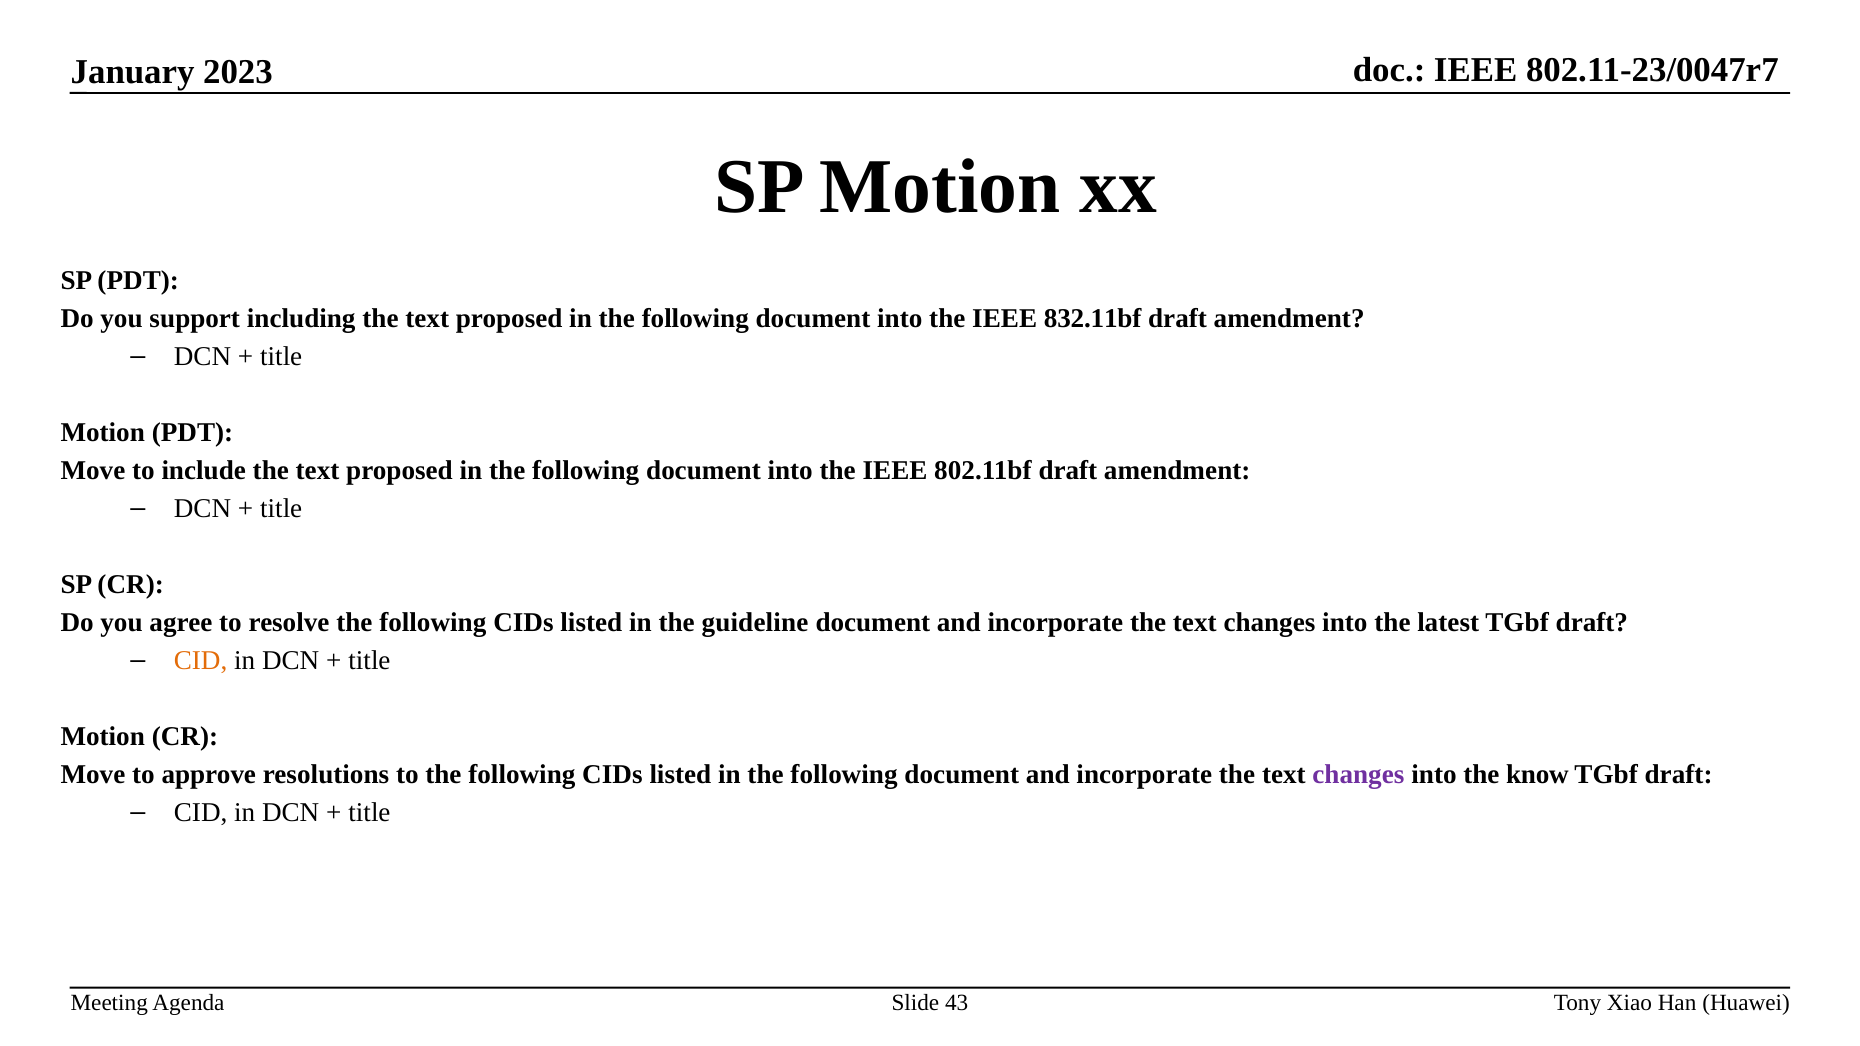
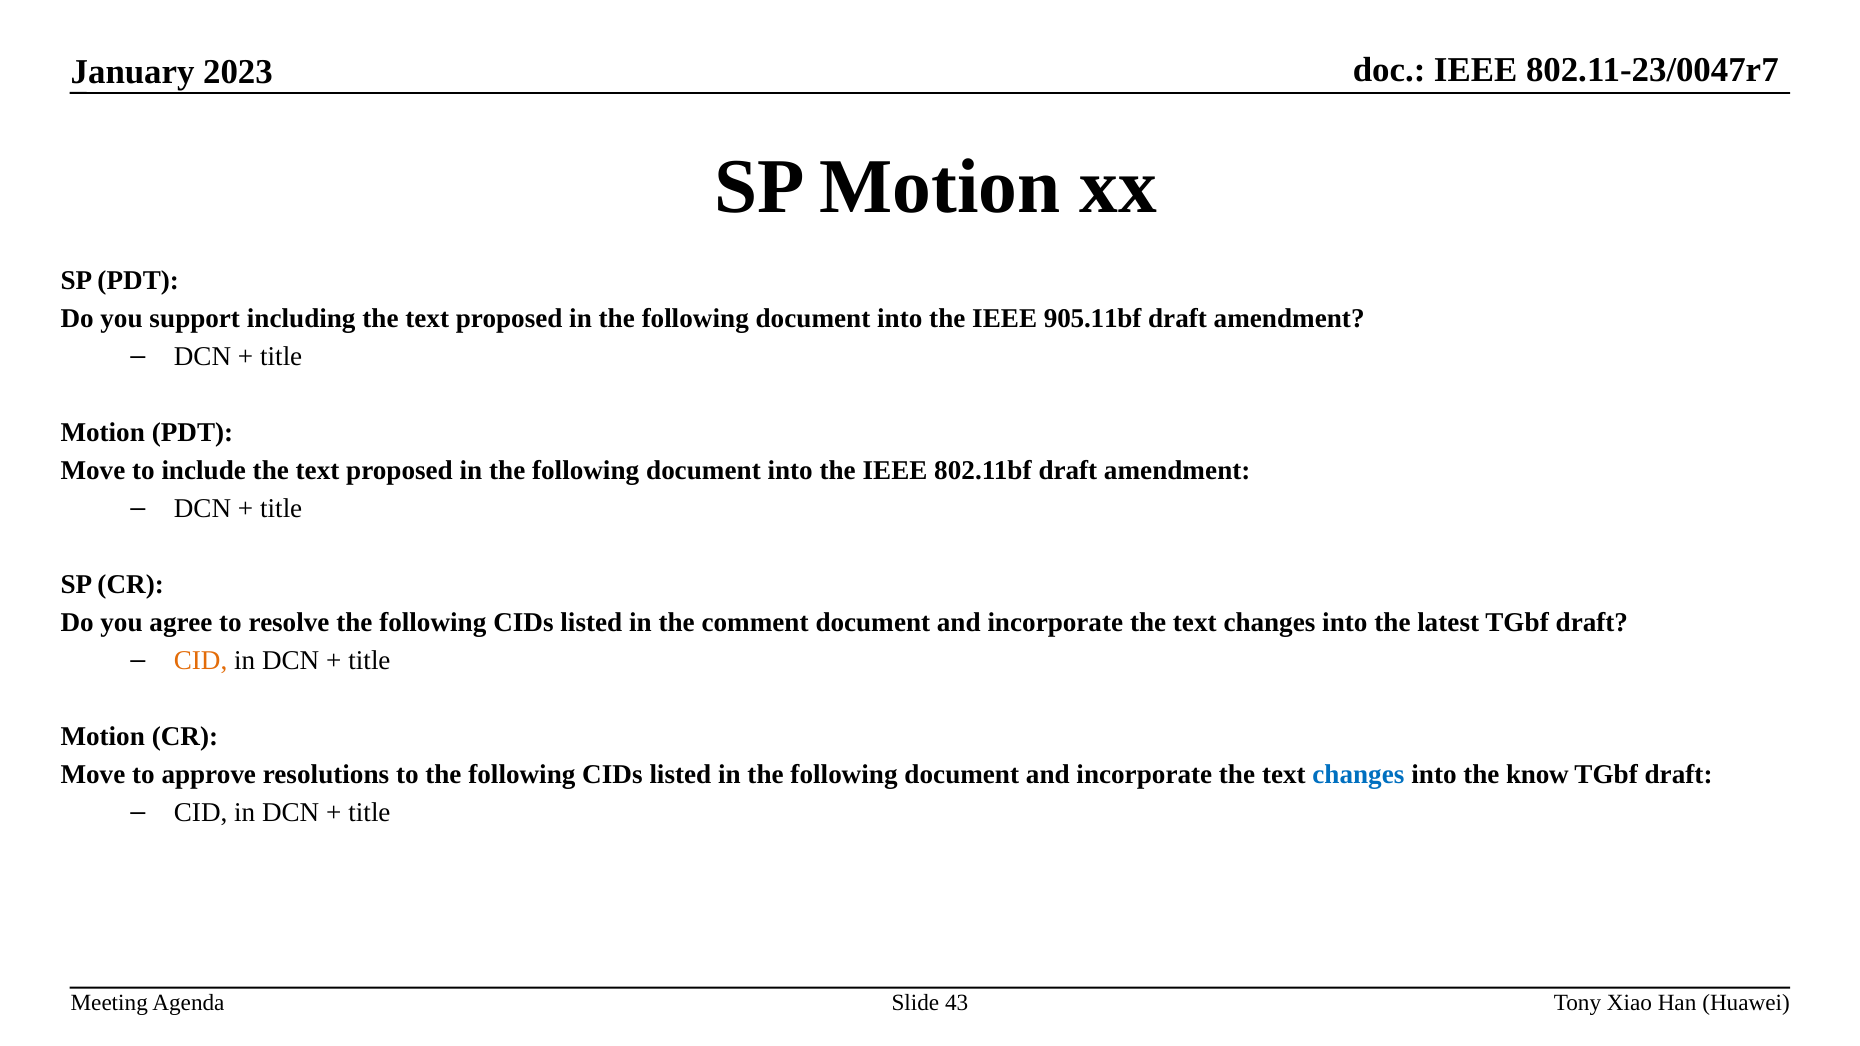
832.11bf: 832.11bf -> 905.11bf
guideline: guideline -> comment
changes at (1358, 775) colour: purple -> blue
